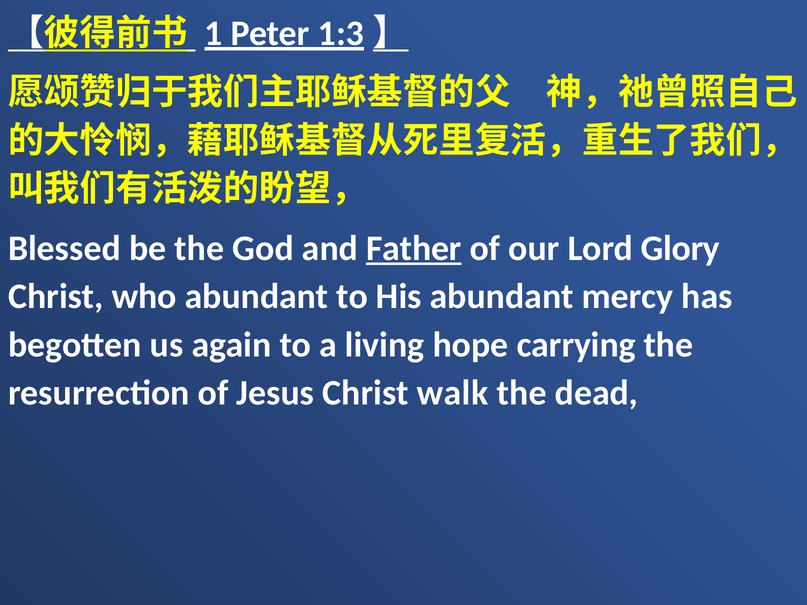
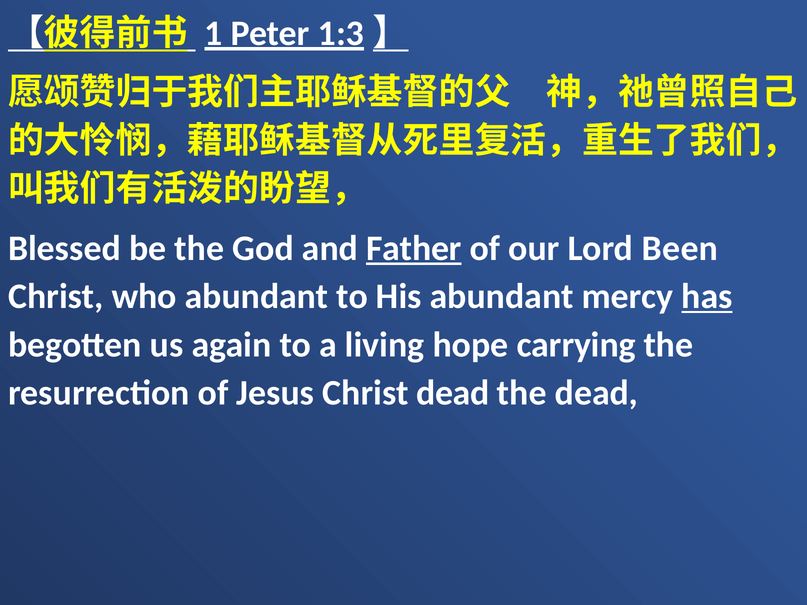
Glory: Glory -> Been
has underline: none -> present
Christ walk: walk -> dead
